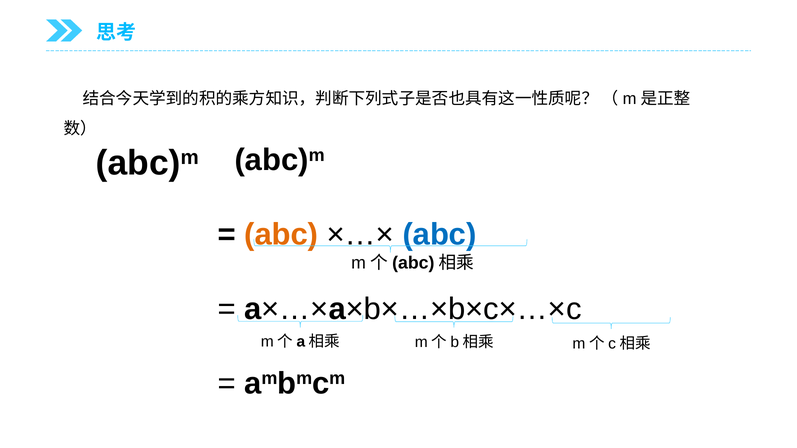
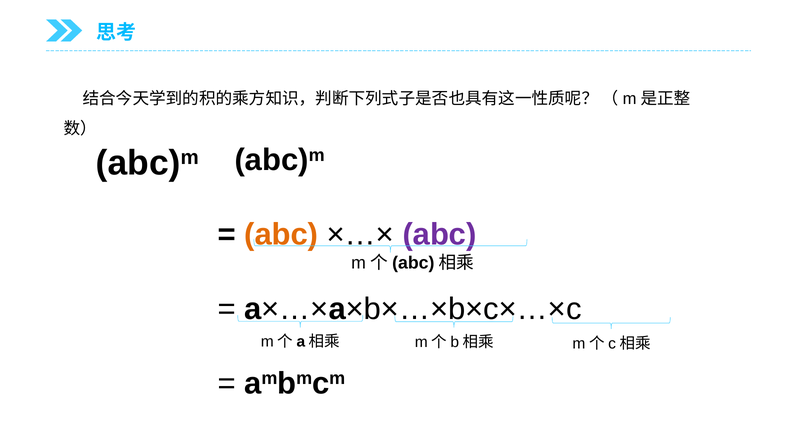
abc at (440, 235) colour: blue -> purple
